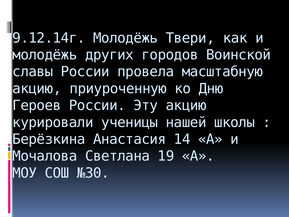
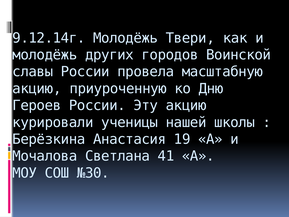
14: 14 -> 19
19: 19 -> 41
